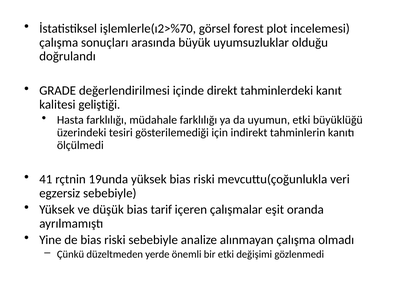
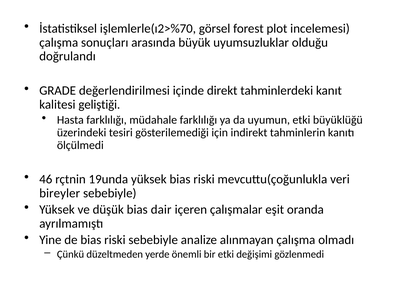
41: 41 -> 46
egzersiz: egzersiz -> bireyler
tarif: tarif -> dair
